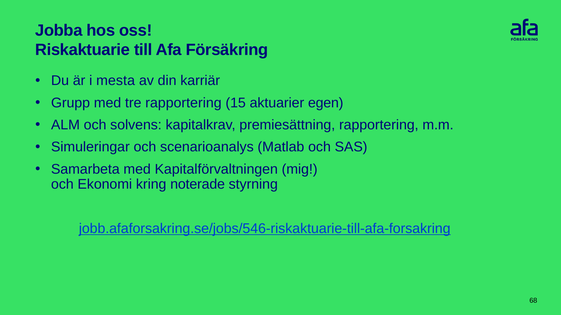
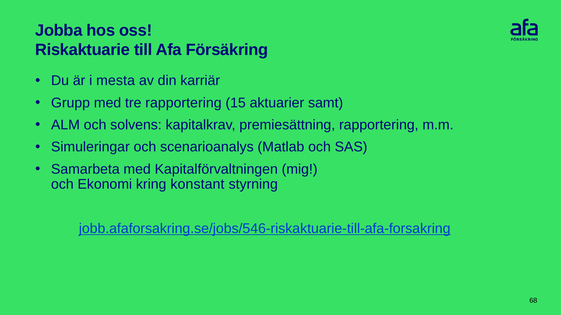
egen: egen -> samt
noterade: noterade -> konstant
